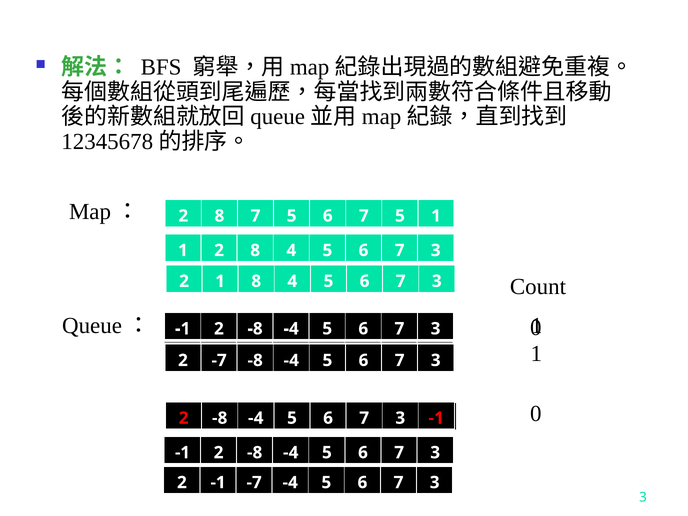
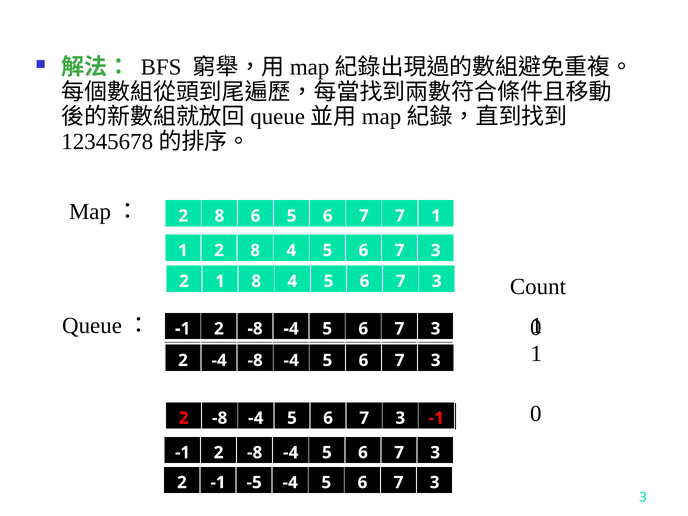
8 7: 7 -> 6
6 7 5: 5 -> 7
2 -7: -7 -> -4
-1 -7: -7 -> -5
